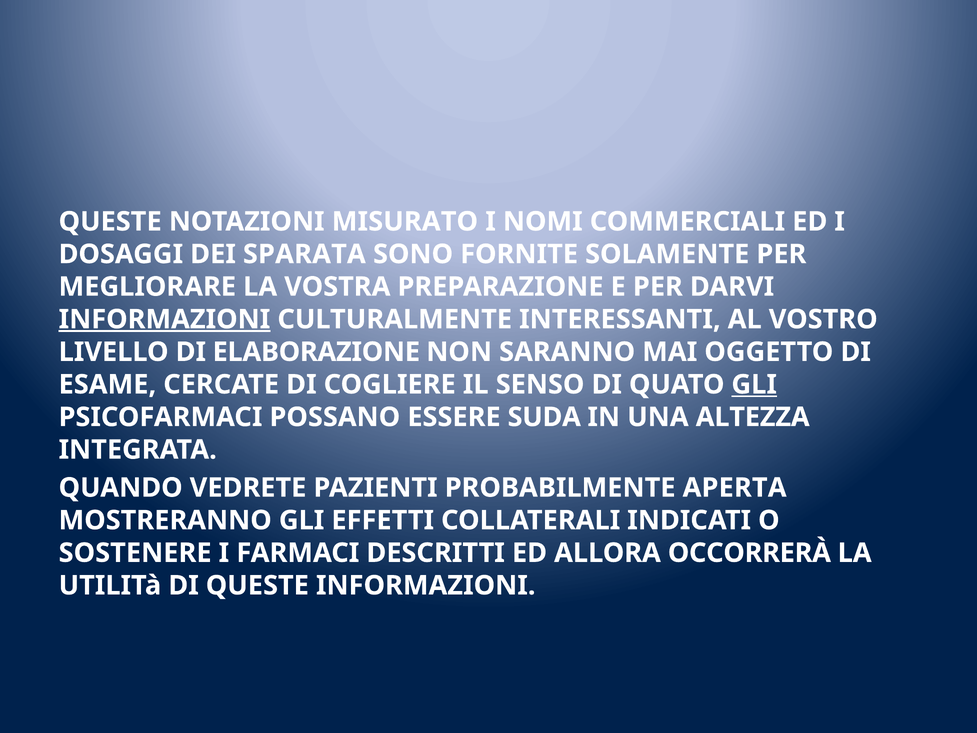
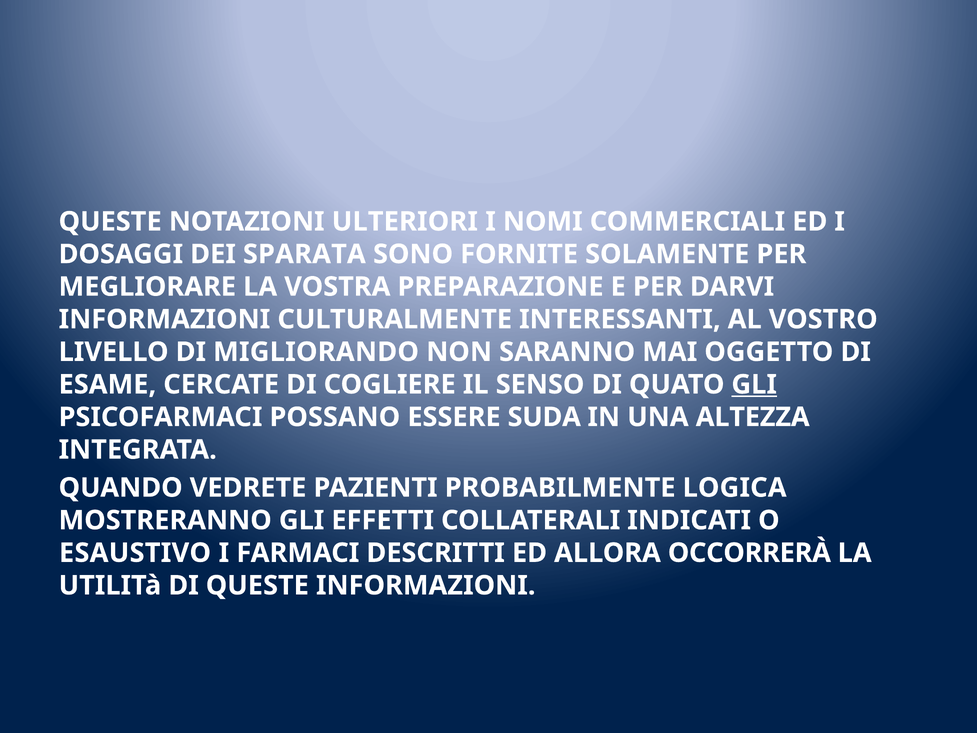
MISURATO: MISURATO -> ULTERIORI
INFORMAZIONI at (164, 319) underline: present -> none
ELABORAZIONE: ELABORAZIONE -> MIGLIORANDO
APERTA: APERTA -> LOGICA
SOSTENERE: SOSTENERE -> ESAUSTIVO
